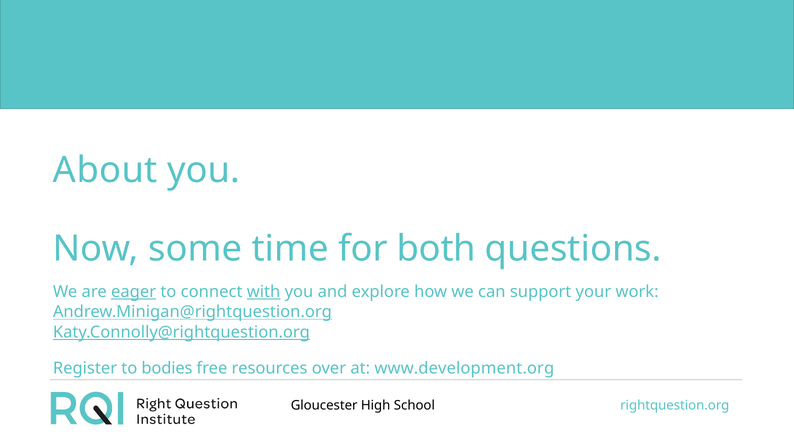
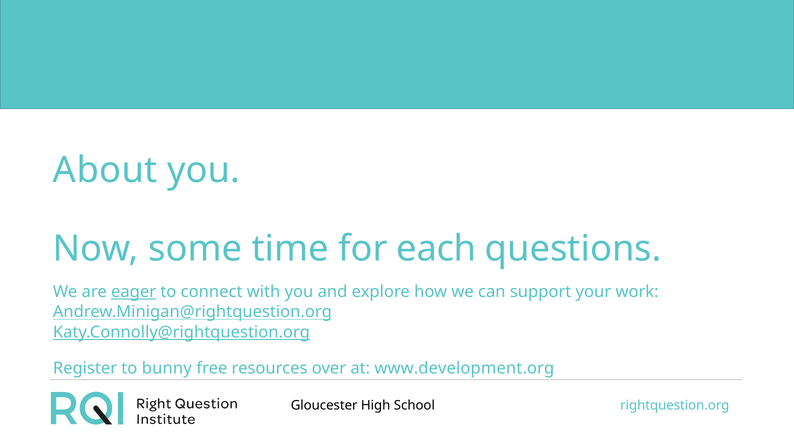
both: both -> each
with underline: present -> none
bodies: bodies -> bunny
